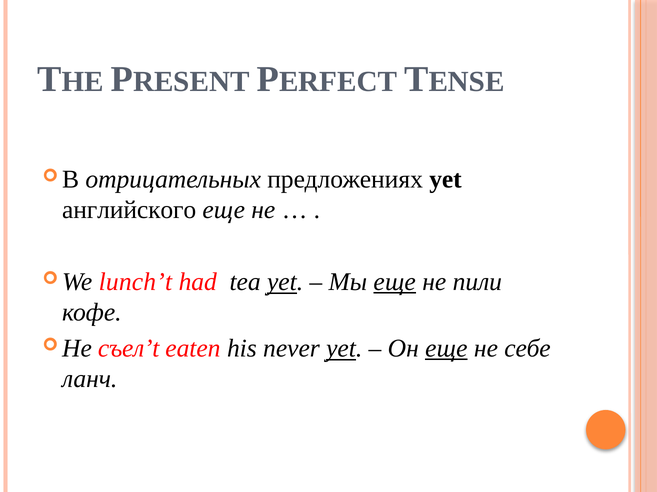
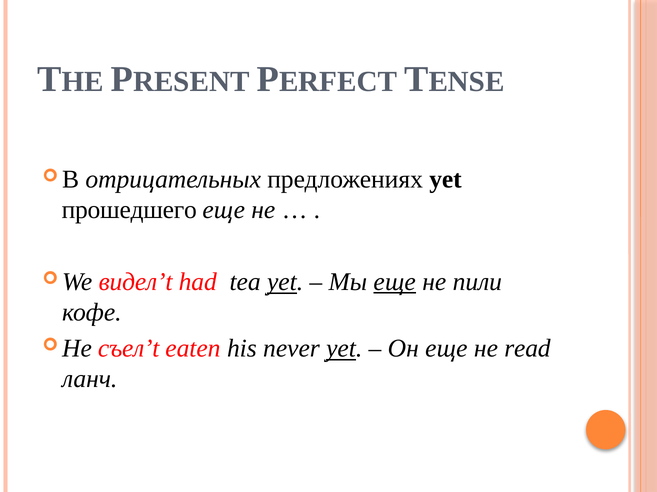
английского: английского -> прошедшего
lunch’t: lunch’t -> видел’t
еще at (446, 349) underline: present -> none
себе: себе -> read
